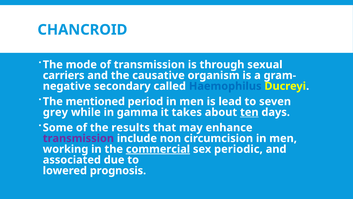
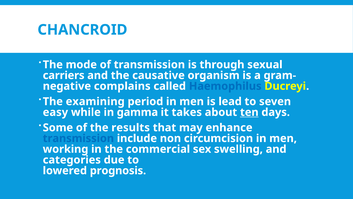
secondary: secondary -> complains
mentioned: mentioned -> examining
grey: grey -> easy
transmission at (78, 138) colour: purple -> blue
commercial underline: present -> none
periodic: periodic -> swelling
associated: associated -> categories
